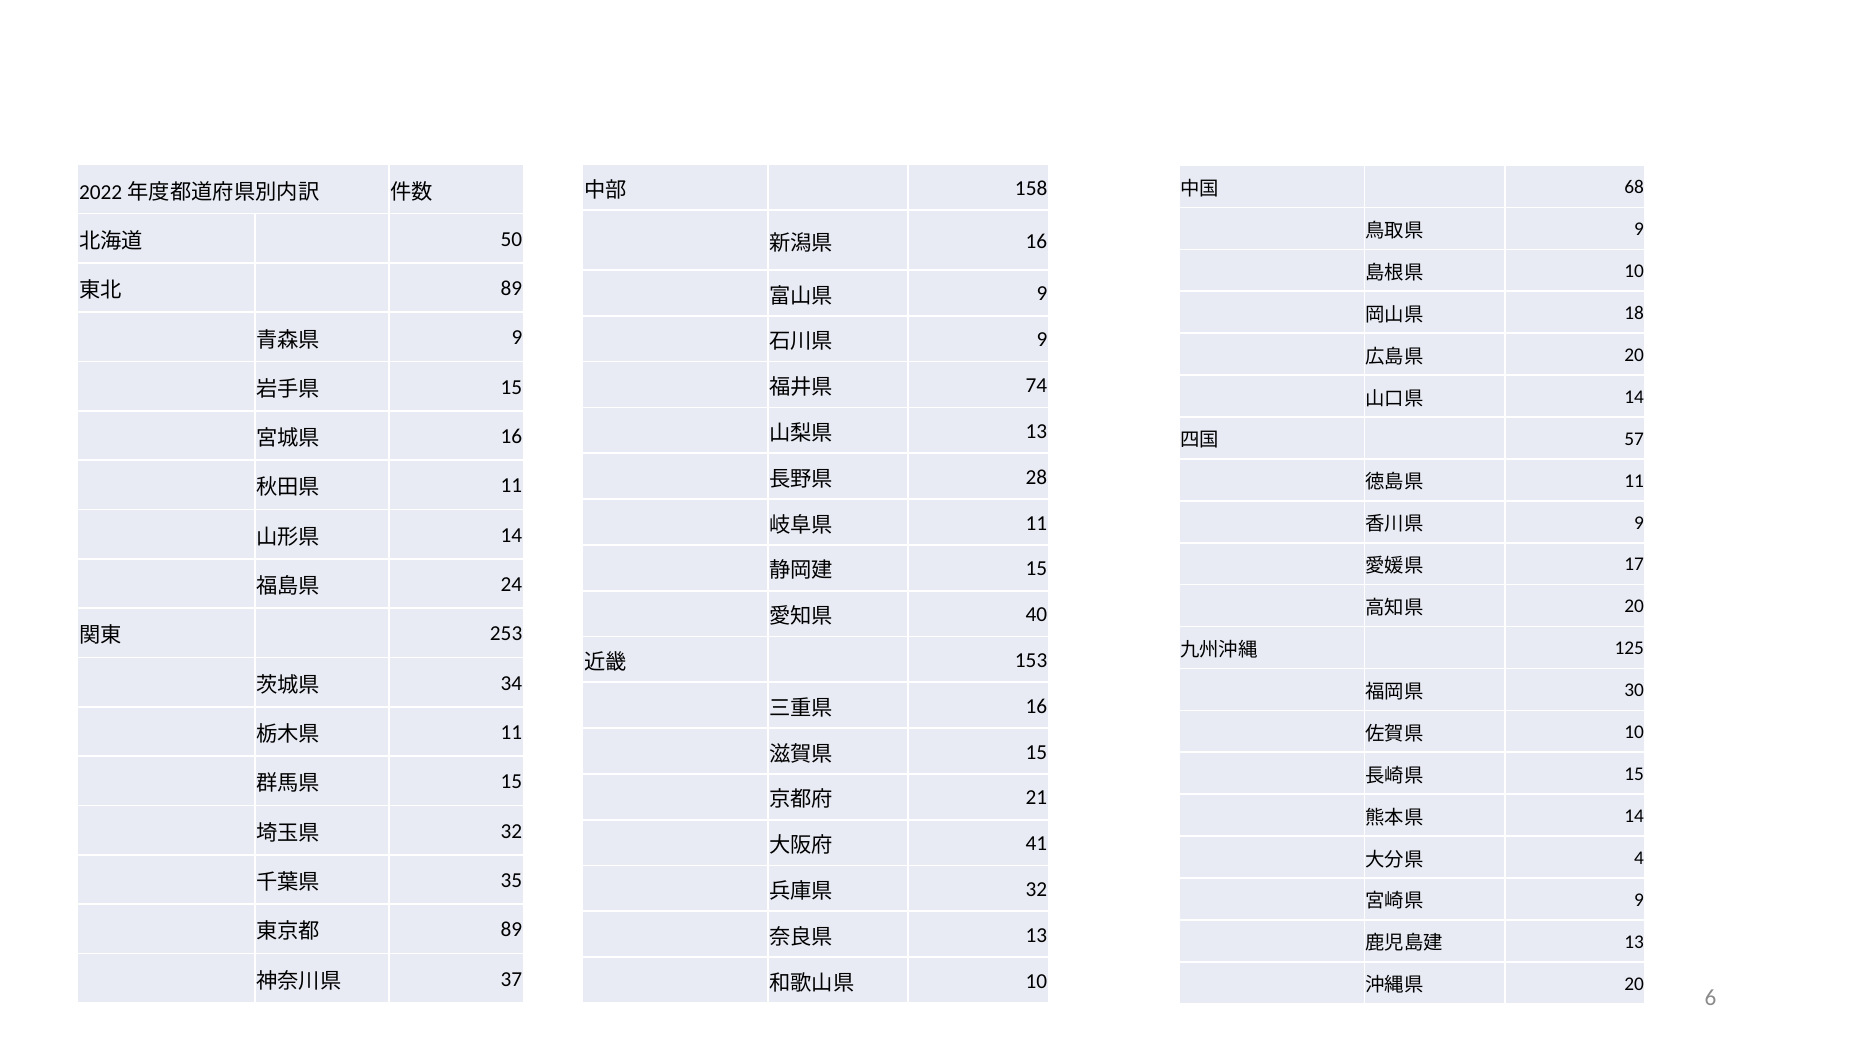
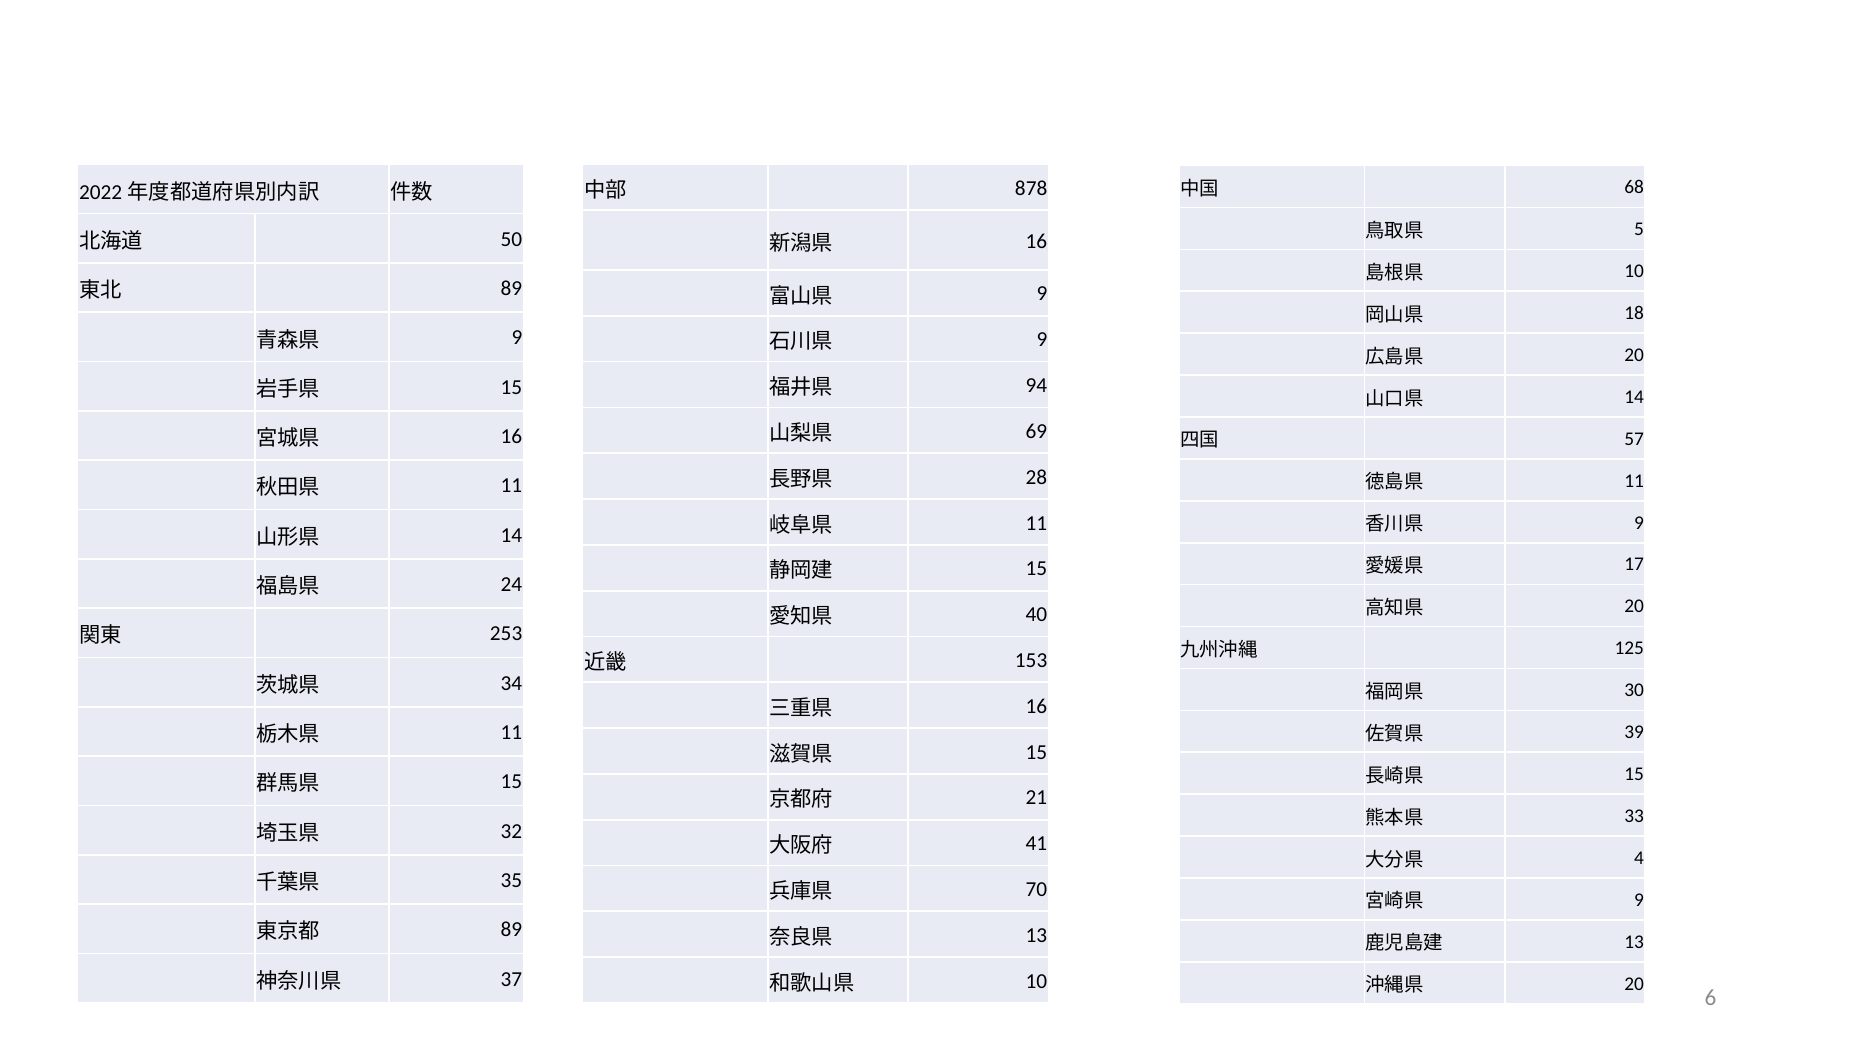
158: 158 -> 878
9 at (1639, 229): 9 -> 5
74: 74 -> 94
13 at (1036, 431): 13 -> 69
10 at (1634, 732): 10 -> 39
14 at (1634, 816): 14 -> 33
32 at (1036, 890): 32 -> 70
